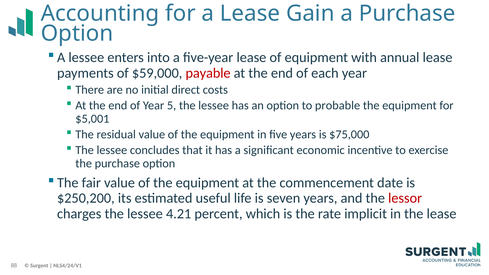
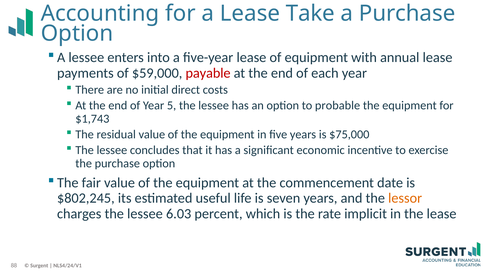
Gain: Gain -> Take
$5,001: $5,001 -> $1,743
$250,200: $250,200 -> $802,245
lessor colour: red -> orange
4.21: 4.21 -> 6.03
